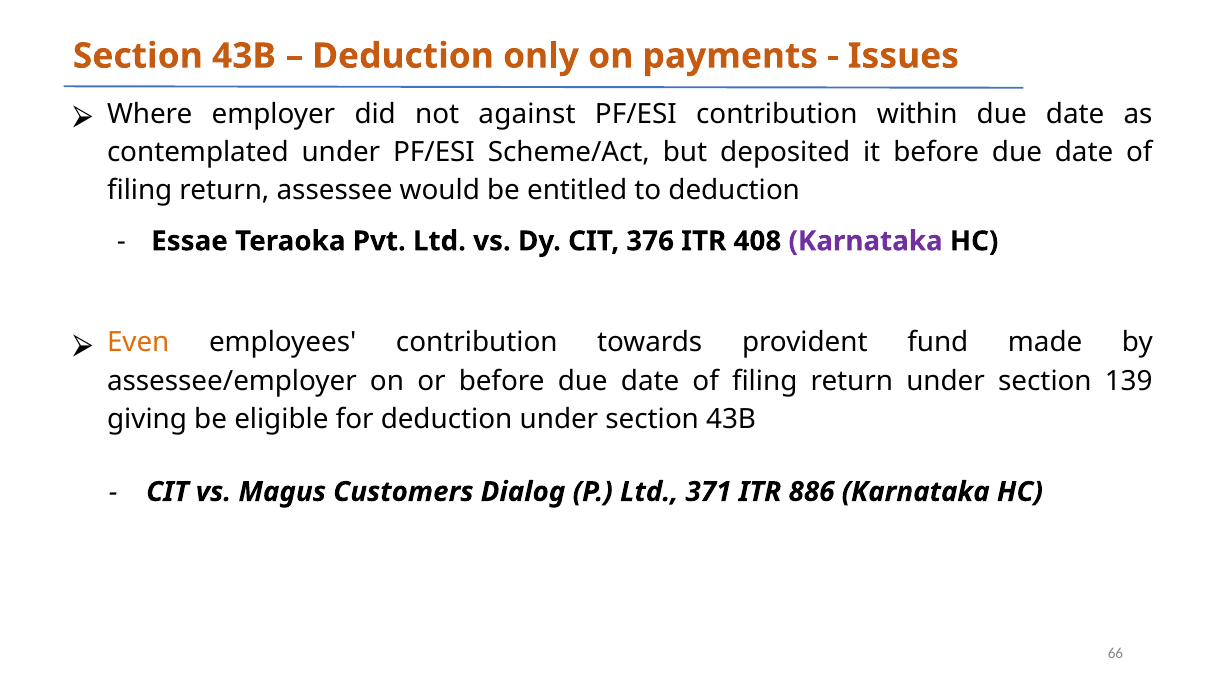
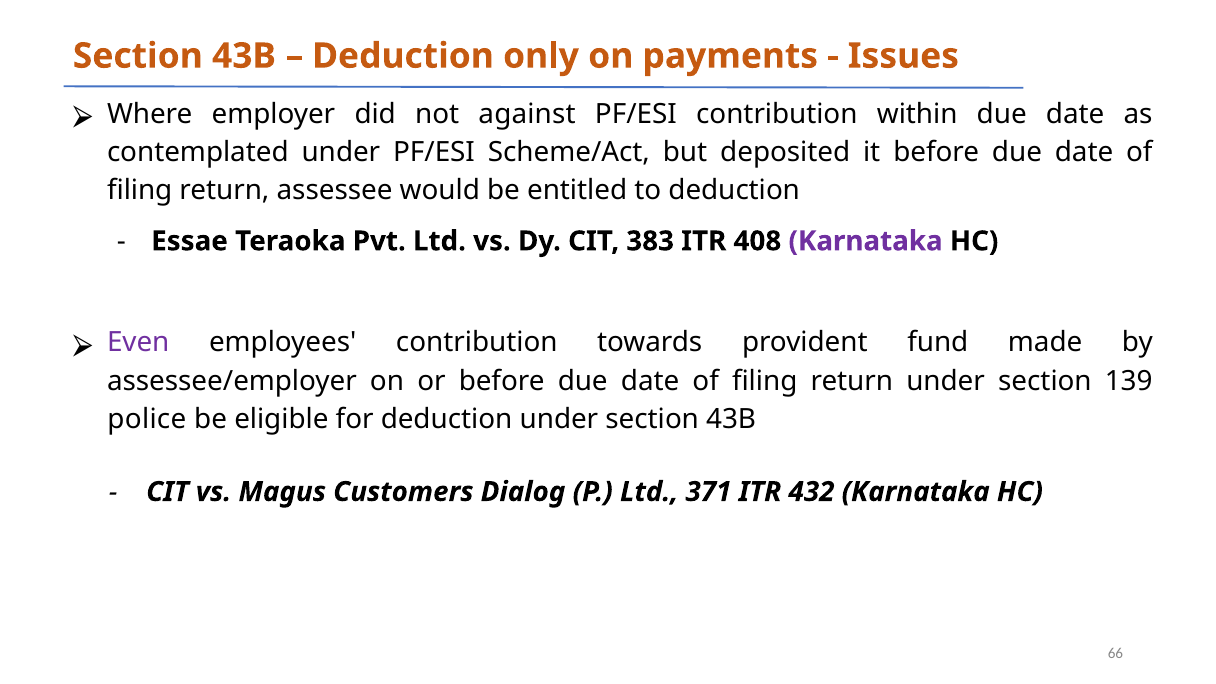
376: 376 -> 383
Even colour: orange -> purple
giving: giving -> police
886: 886 -> 432
